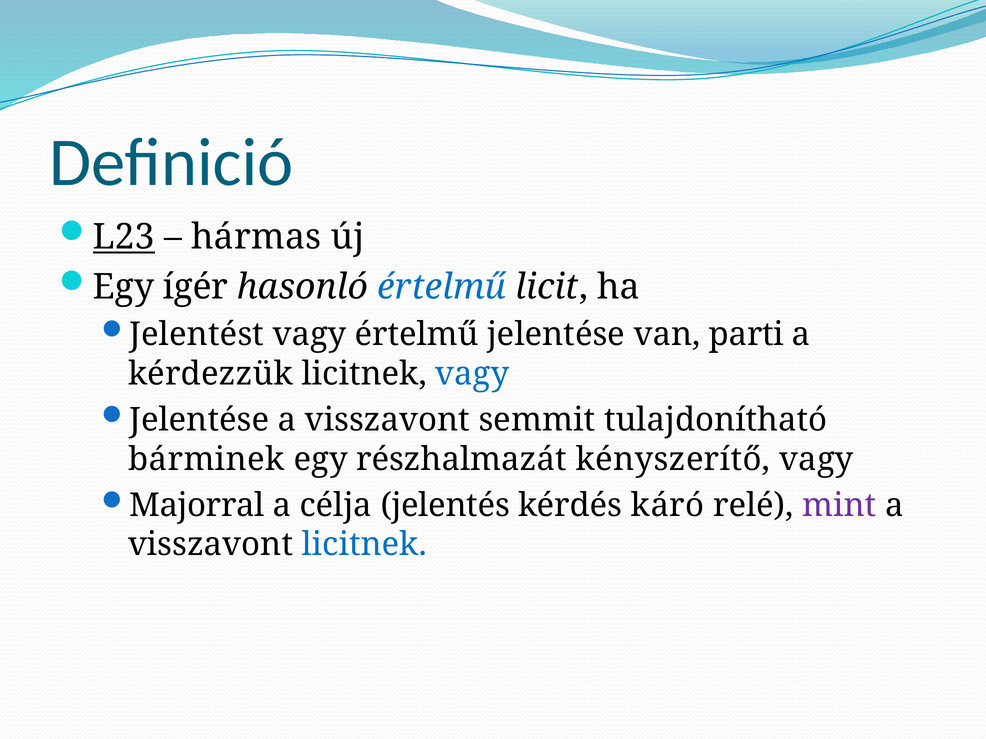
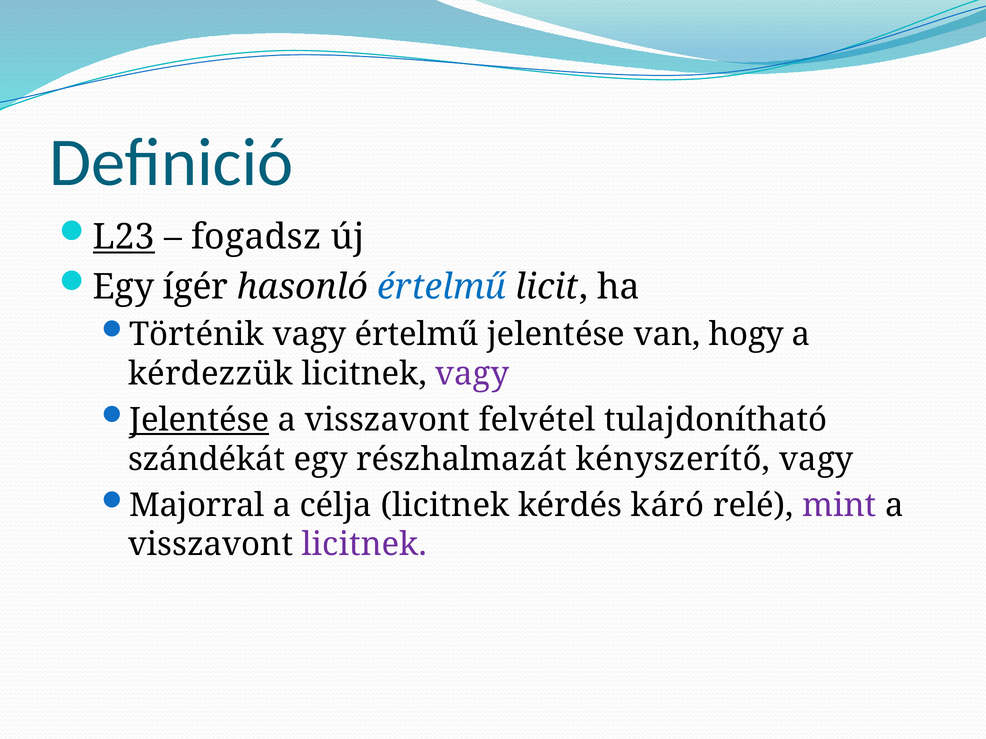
hármas: hármas -> fogadsz
Jelentést: Jelentést -> Történik
parti: parti -> hogy
vagy at (472, 374) colour: blue -> purple
Jelentése at (199, 420) underline: none -> present
semmit: semmit -> felvétel
bárminek: bárminek -> szándékát
célja jelentés: jelentés -> licitnek
licitnek at (364, 545) colour: blue -> purple
